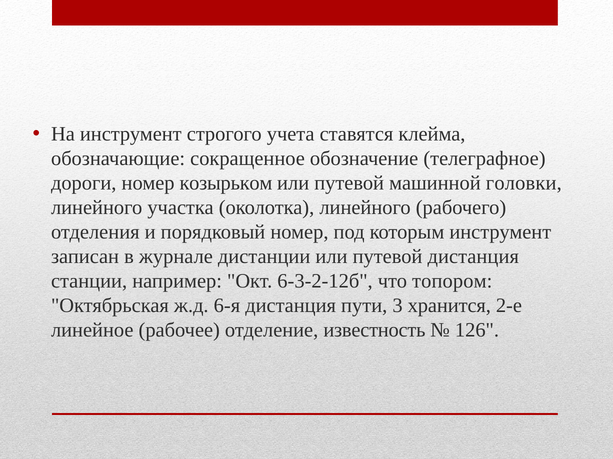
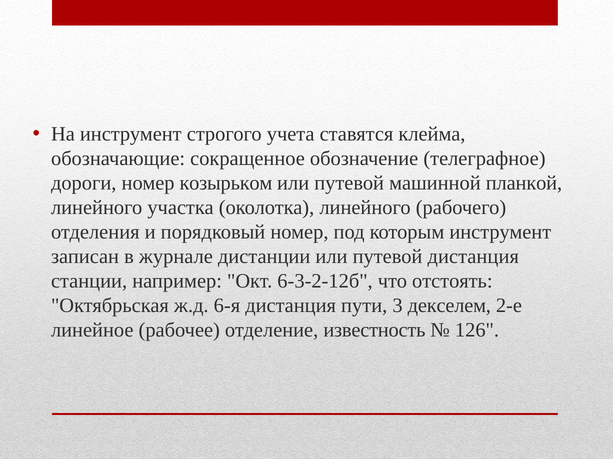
головки: головки -> планкой
топором: топором -> отстоять
хранится: хранится -> декселем
